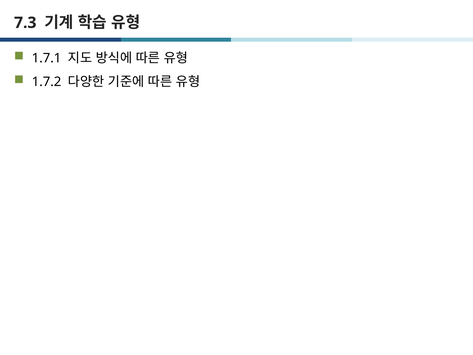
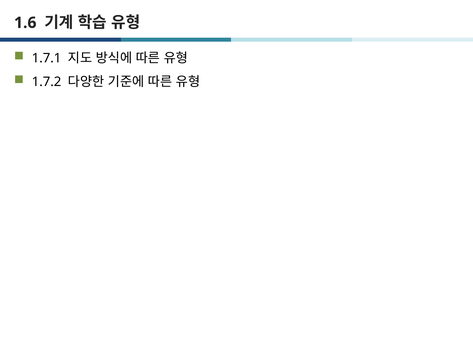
7.3: 7.3 -> 1.6
